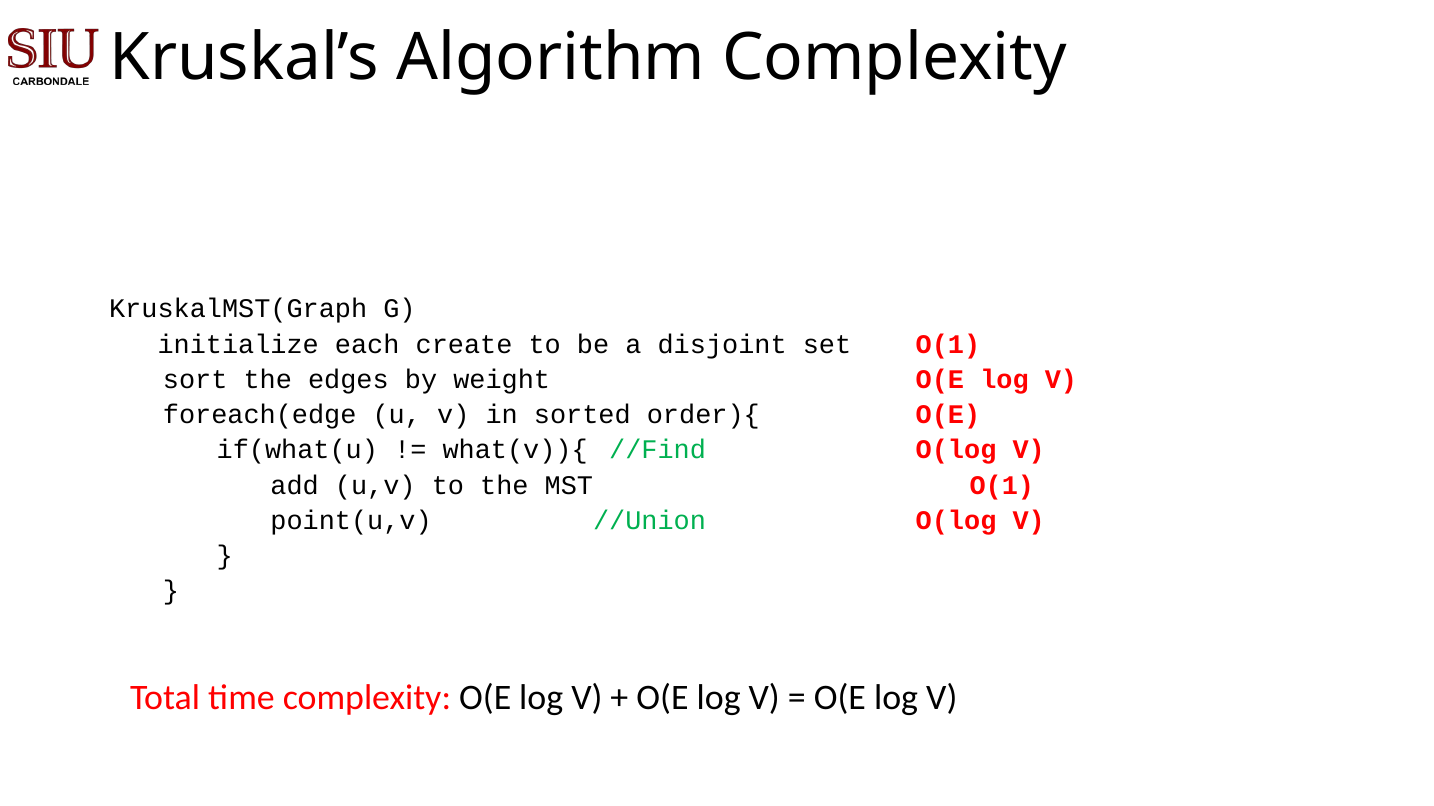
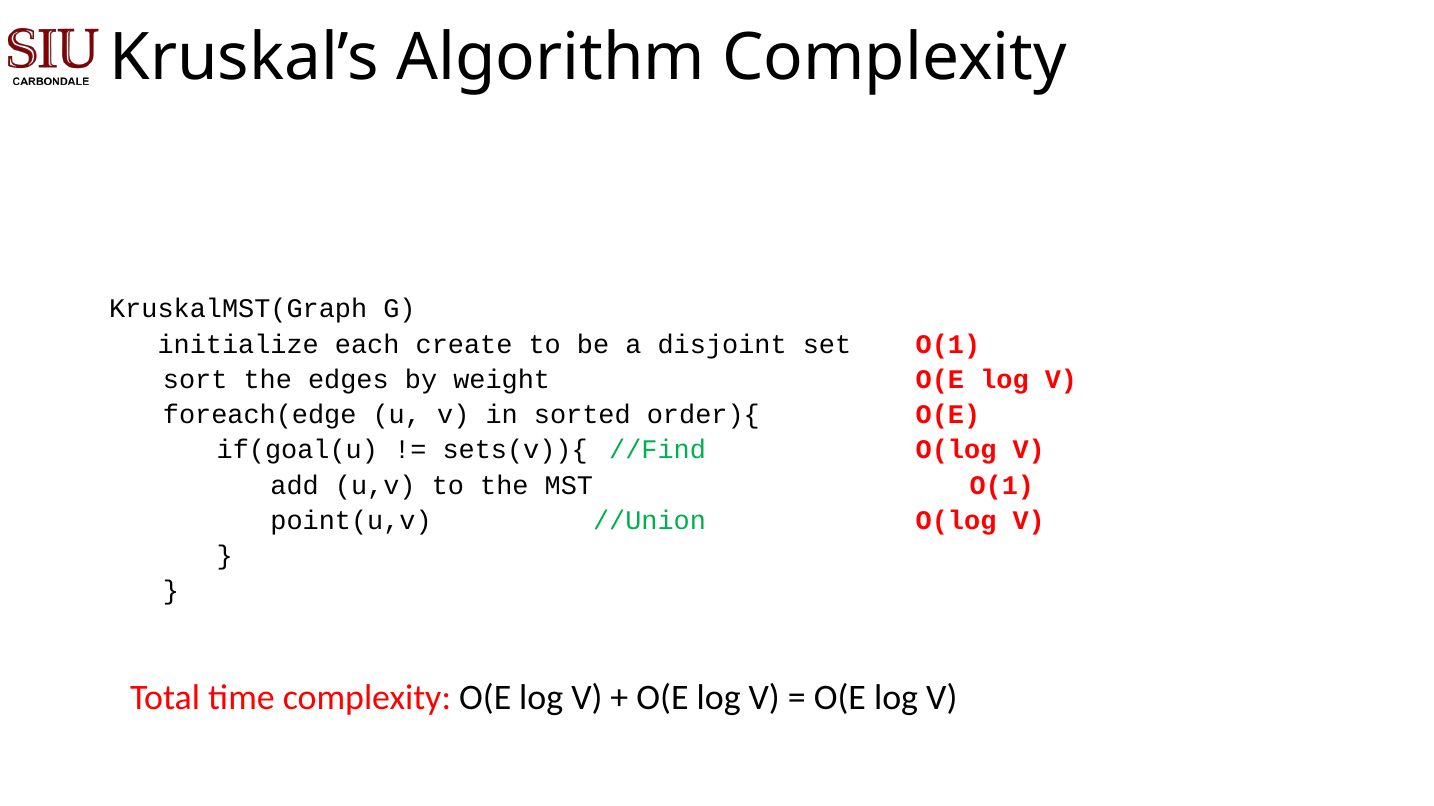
if(what(u: if(what(u -> if(goal(u
what(v)){: what(v)){ -> sets(v)){
